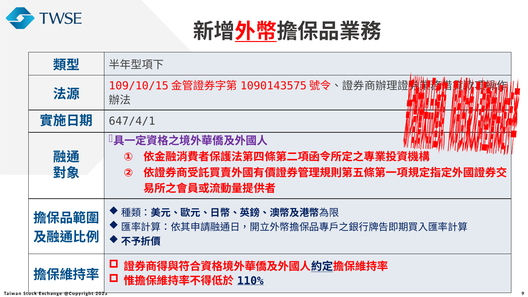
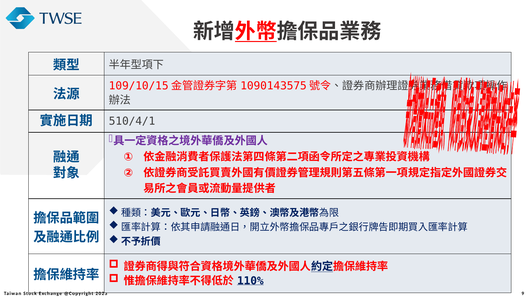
647/4/1: 647/4/1 -> 510/4/1
